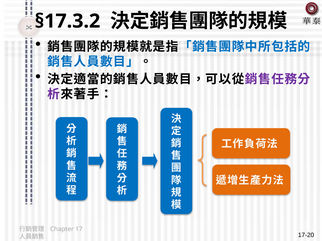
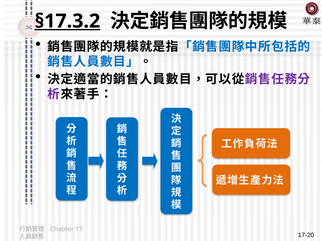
§17.3.2 underline: none -> present
